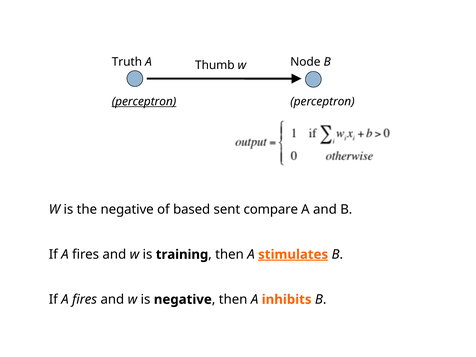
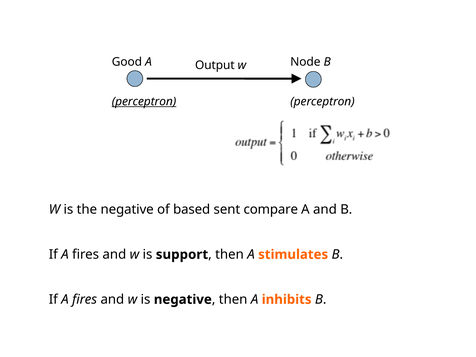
Truth: Truth -> Good
Thumb: Thumb -> Output
training: training -> support
stimulates underline: present -> none
